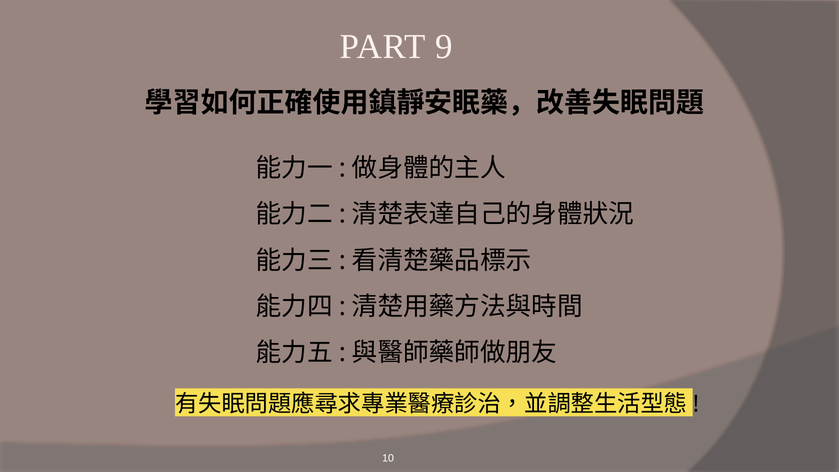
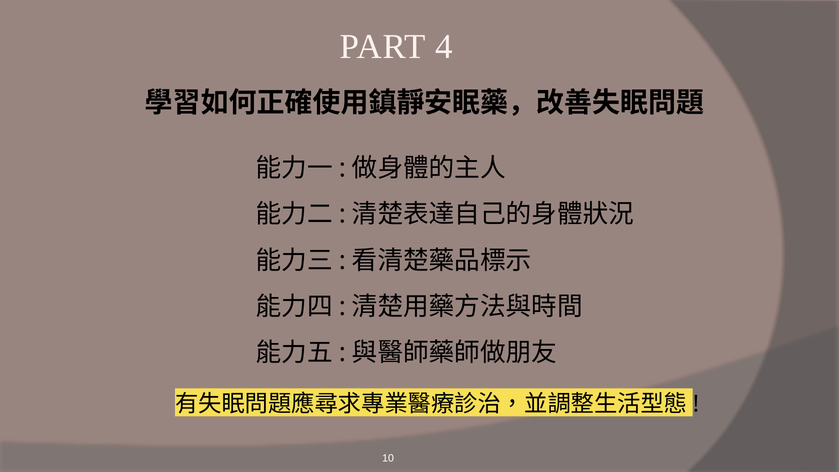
9: 9 -> 4
